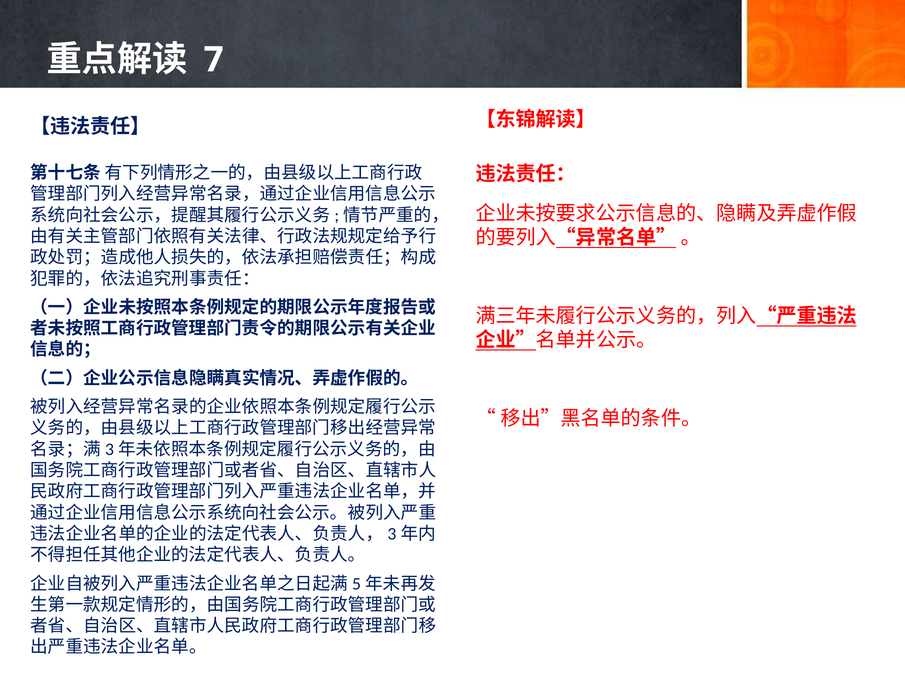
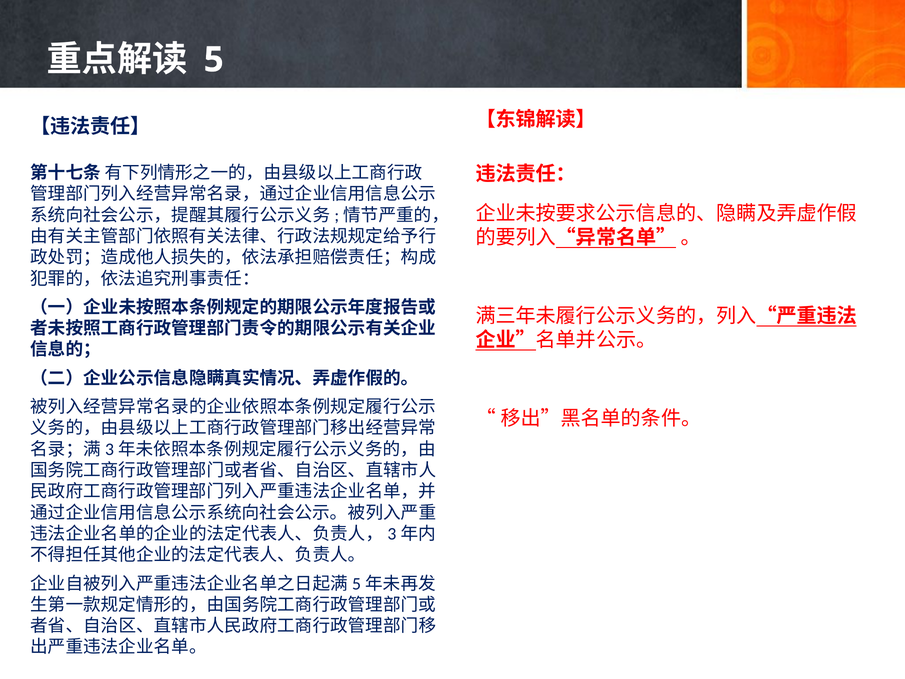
7: 7 -> 5
